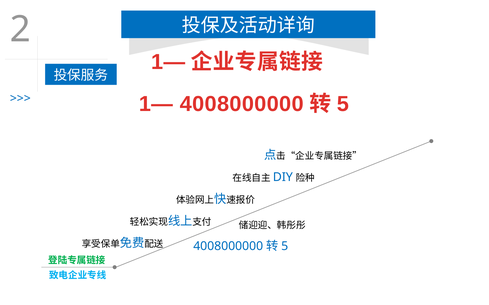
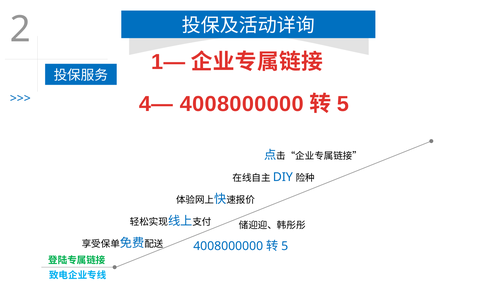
1— at (156, 104): 1— -> 4—
